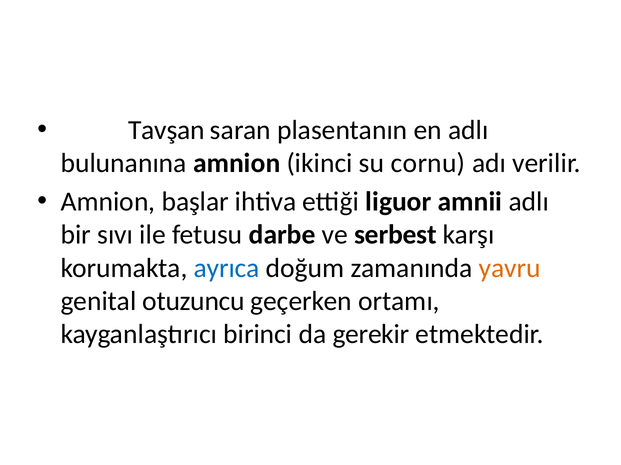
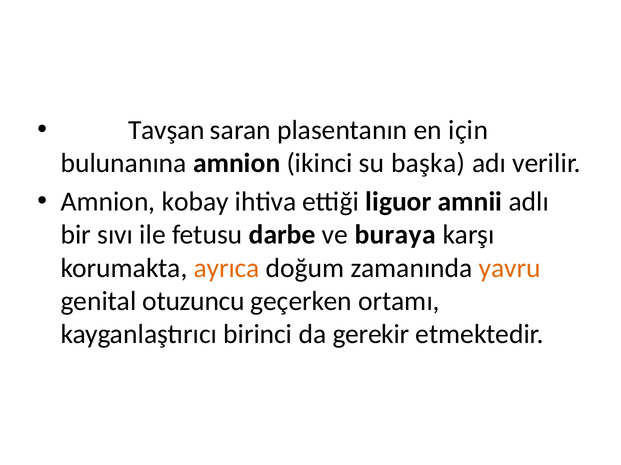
en adlı: adlı -> için
cornu: cornu -> başka
başlar: başlar -> kobay
serbest: serbest -> buraya
ayrıca colour: blue -> orange
